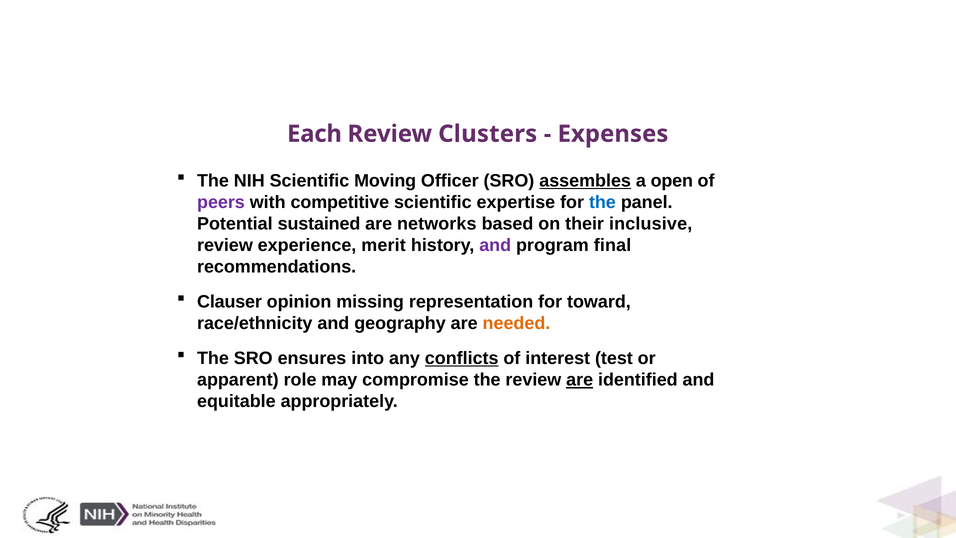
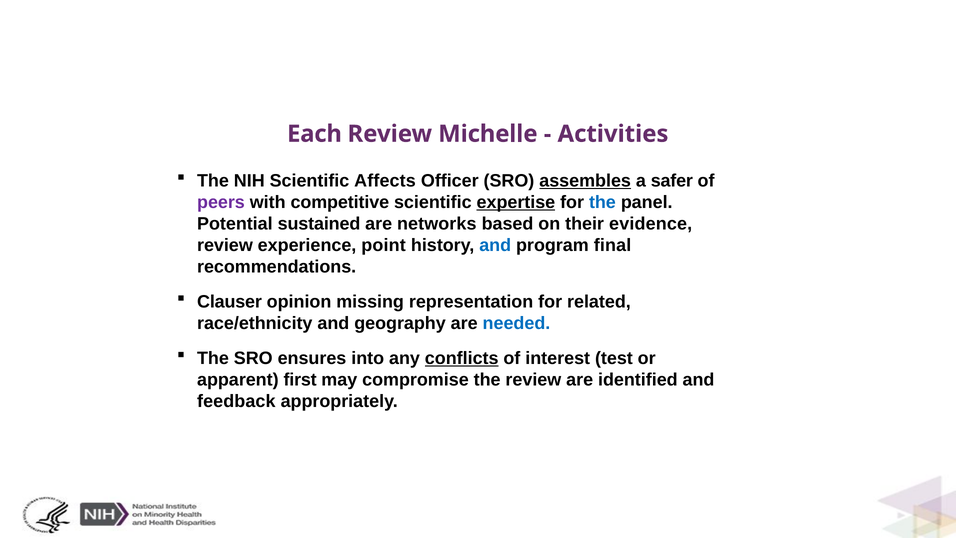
Clusters: Clusters -> Michelle
Expenses: Expenses -> Activities
Moving: Moving -> Affects
open: open -> safer
expertise underline: none -> present
inclusive: inclusive -> evidence
merit: merit -> point
and at (495, 245) colour: purple -> blue
toward: toward -> related
needed colour: orange -> blue
role: role -> first
are at (580, 380) underline: present -> none
equitable: equitable -> feedback
